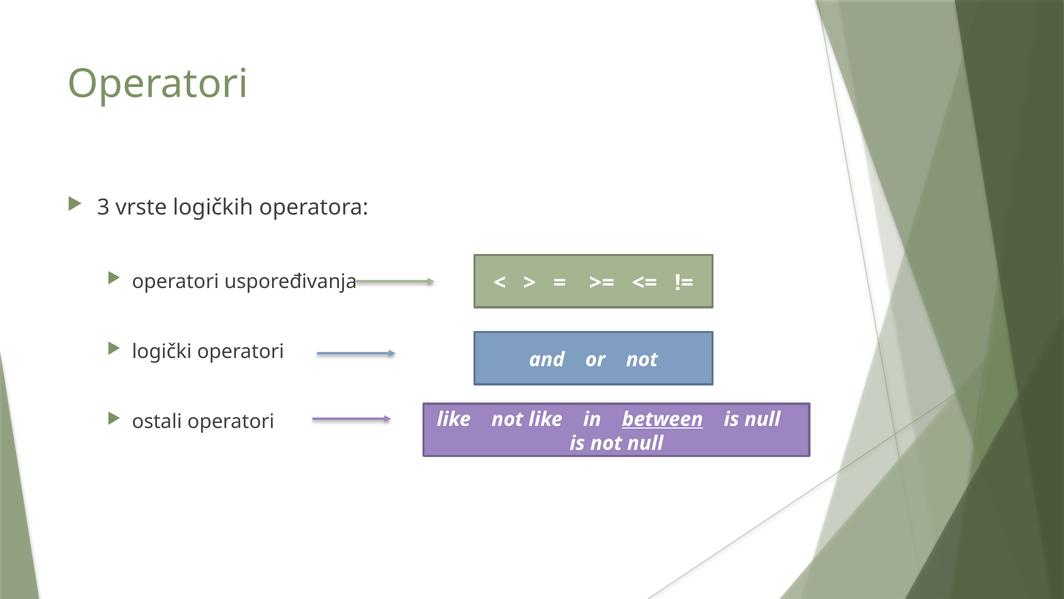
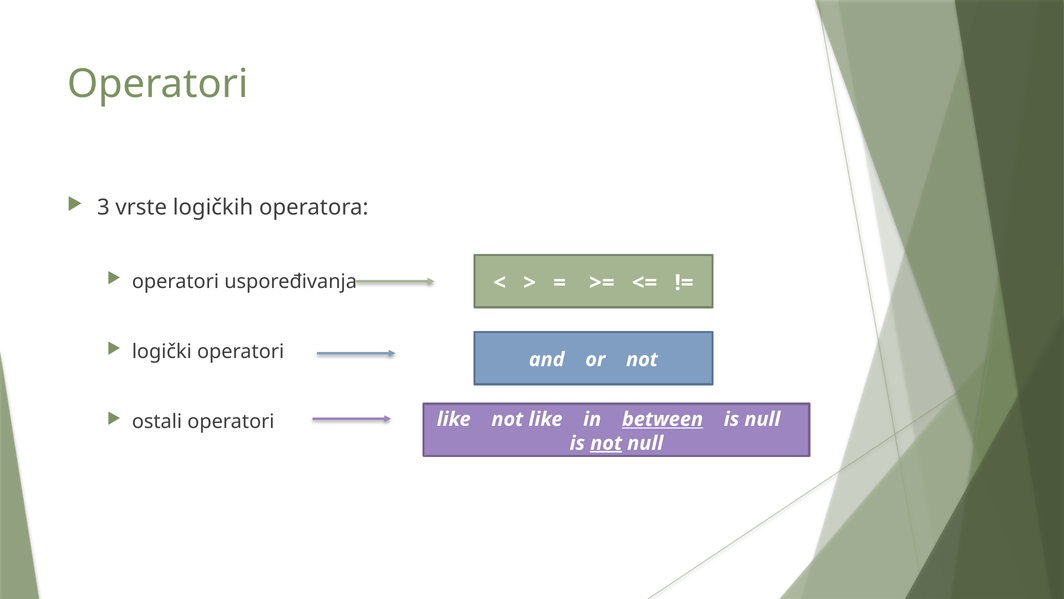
not at (606, 443) underline: none -> present
